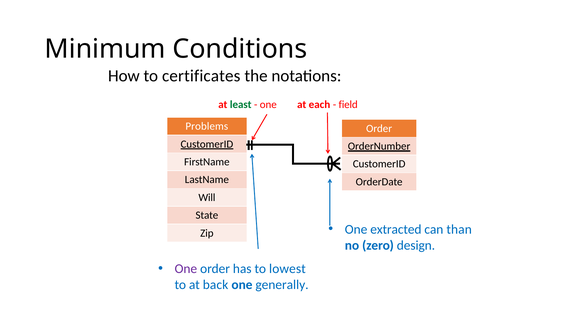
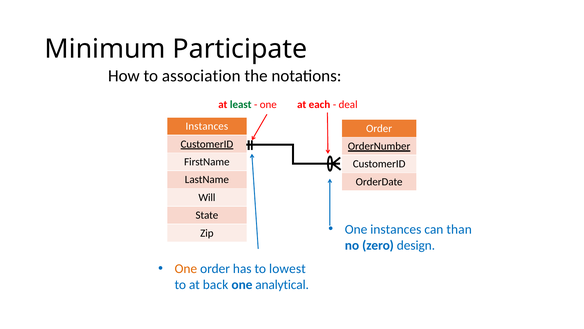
Conditions: Conditions -> Participate
certificates: certificates -> association
field: field -> deal
Problems at (207, 126): Problems -> Instances
One extracted: extracted -> instances
One at (186, 268) colour: purple -> orange
generally: generally -> analytical
